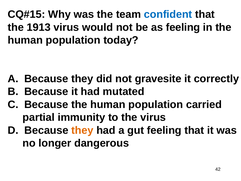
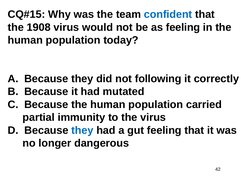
1913: 1913 -> 1908
gravesite: gravesite -> following
they at (82, 130) colour: orange -> blue
